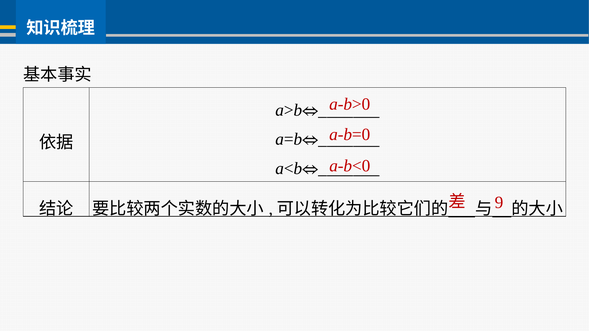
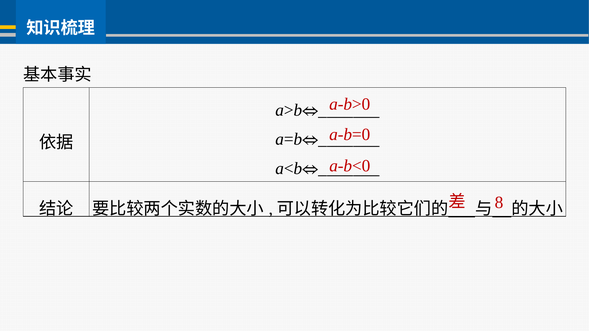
9: 9 -> 8
